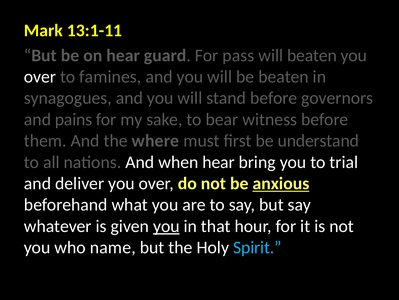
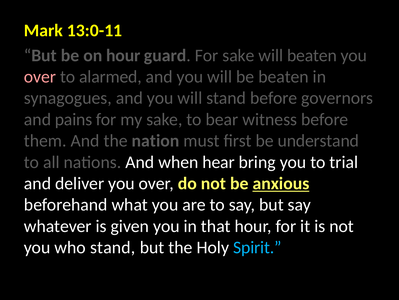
13:1-11: 13:1-11 -> 13:0-11
on hear: hear -> hour
For pass: pass -> sake
over at (40, 77) colour: white -> pink
famines: famines -> alarmed
where: where -> nation
you at (166, 226) underline: present -> none
who name: name -> stand
